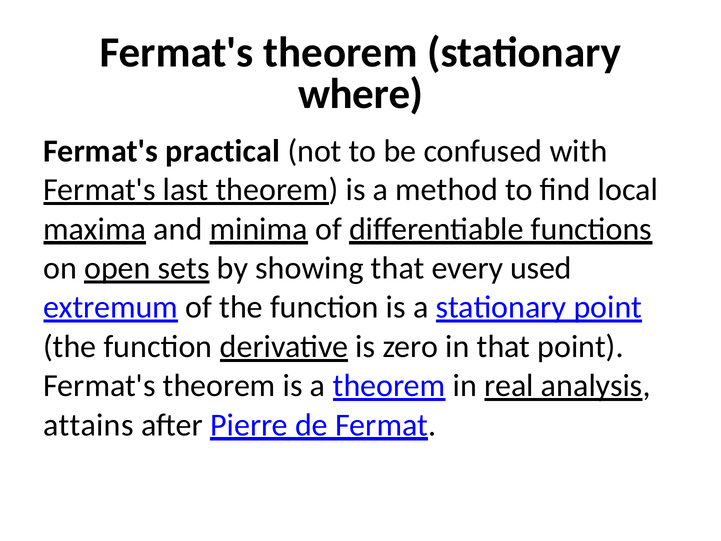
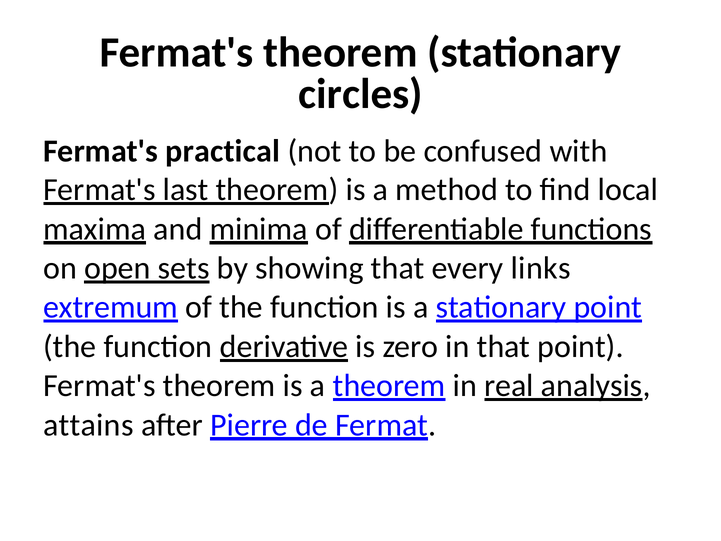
where: where -> circles
used: used -> links
